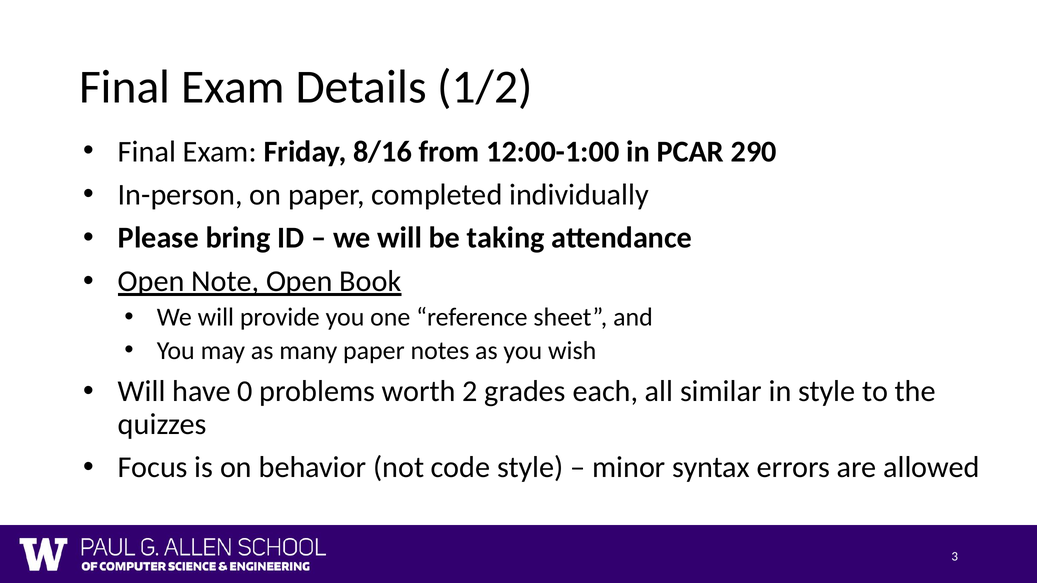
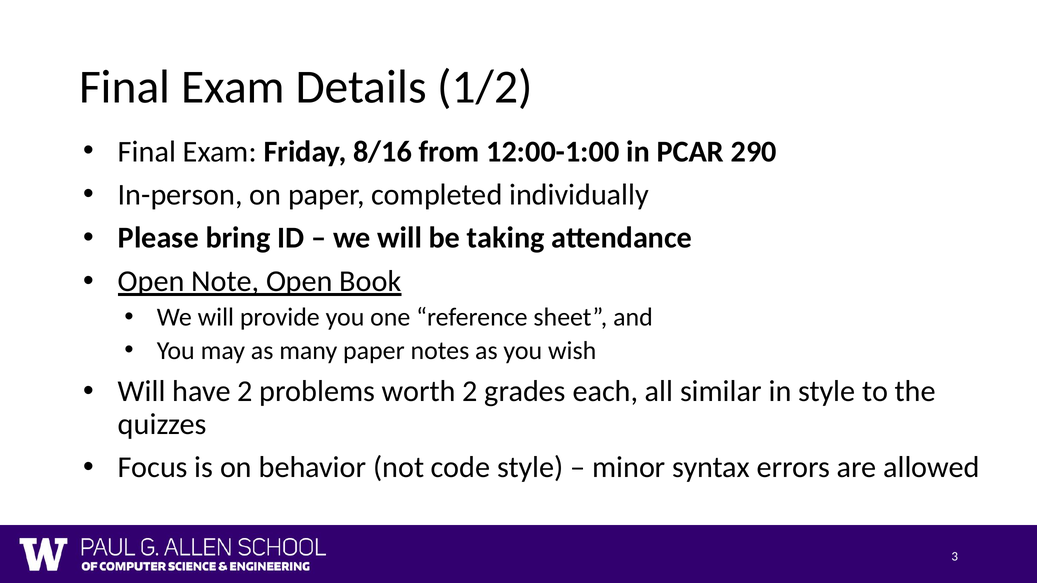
have 0: 0 -> 2
